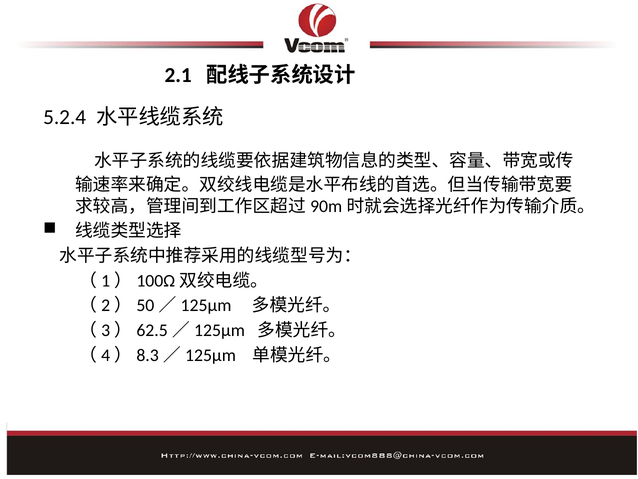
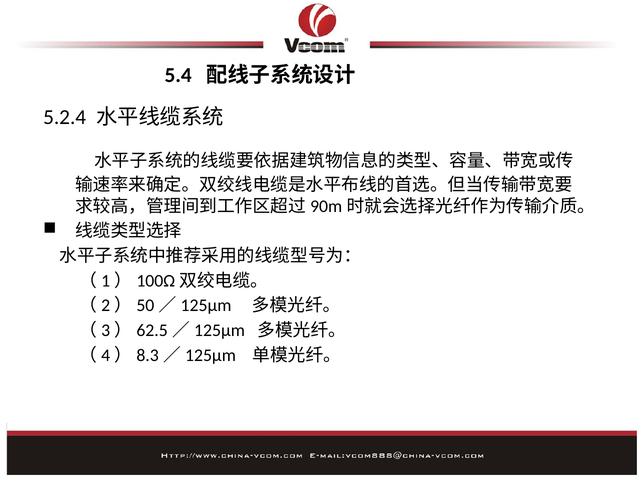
2.1: 2.1 -> 5.4
